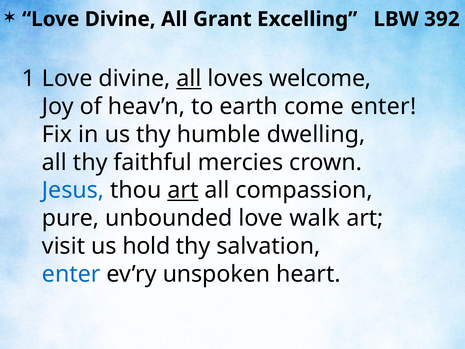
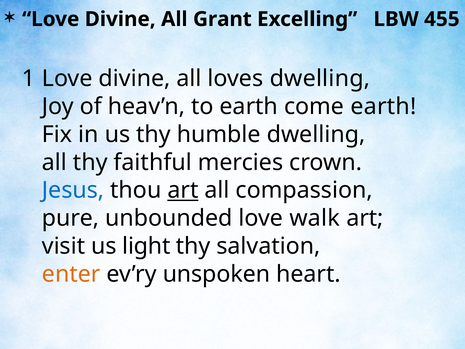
392: 392 -> 455
all at (189, 79) underline: present -> none
loves welcome: welcome -> dwelling
come enter: enter -> earth
hold: hold -> light
enter at (71, 274) colour: blue -> orange
